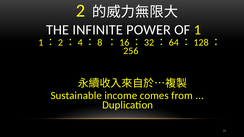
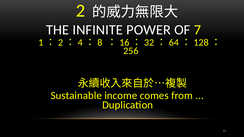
1: 1 -> 7
